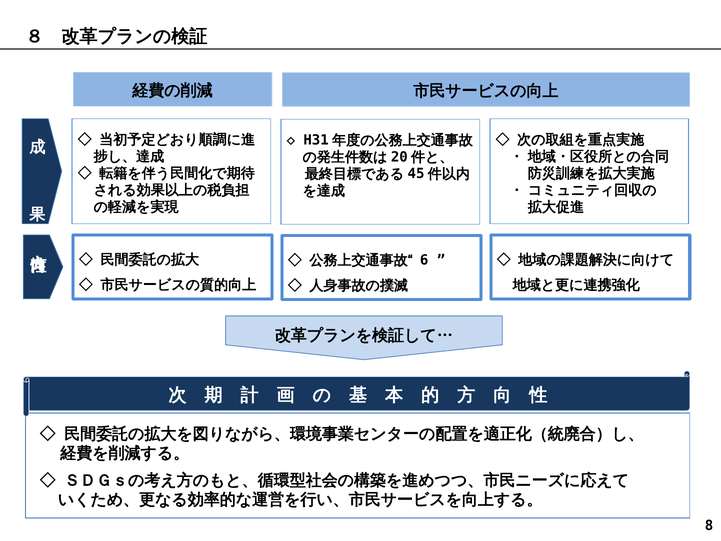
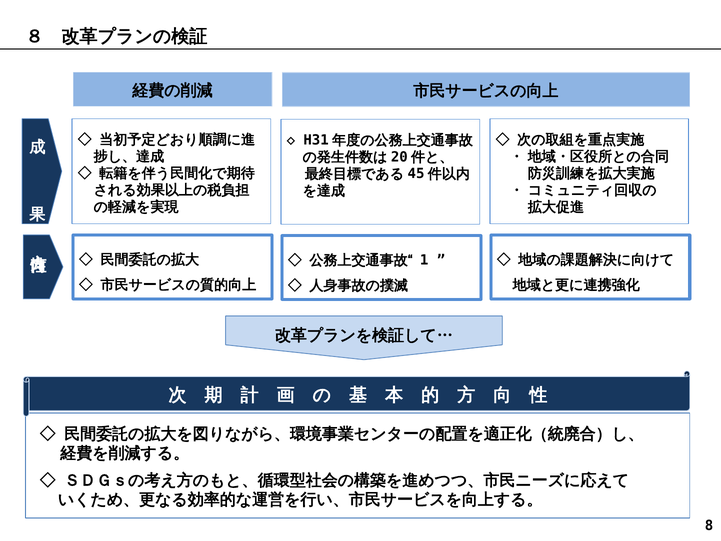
6: 6 -> 1
